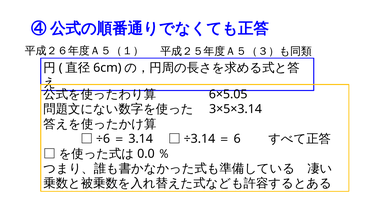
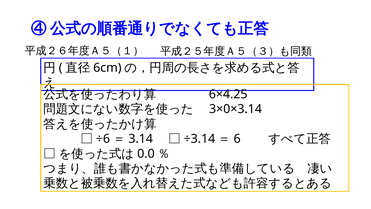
6×5.05: 6×5.05 -> 6×4.25
3×5×3.14: 3×5×3.14 -> 3×0×3.14
